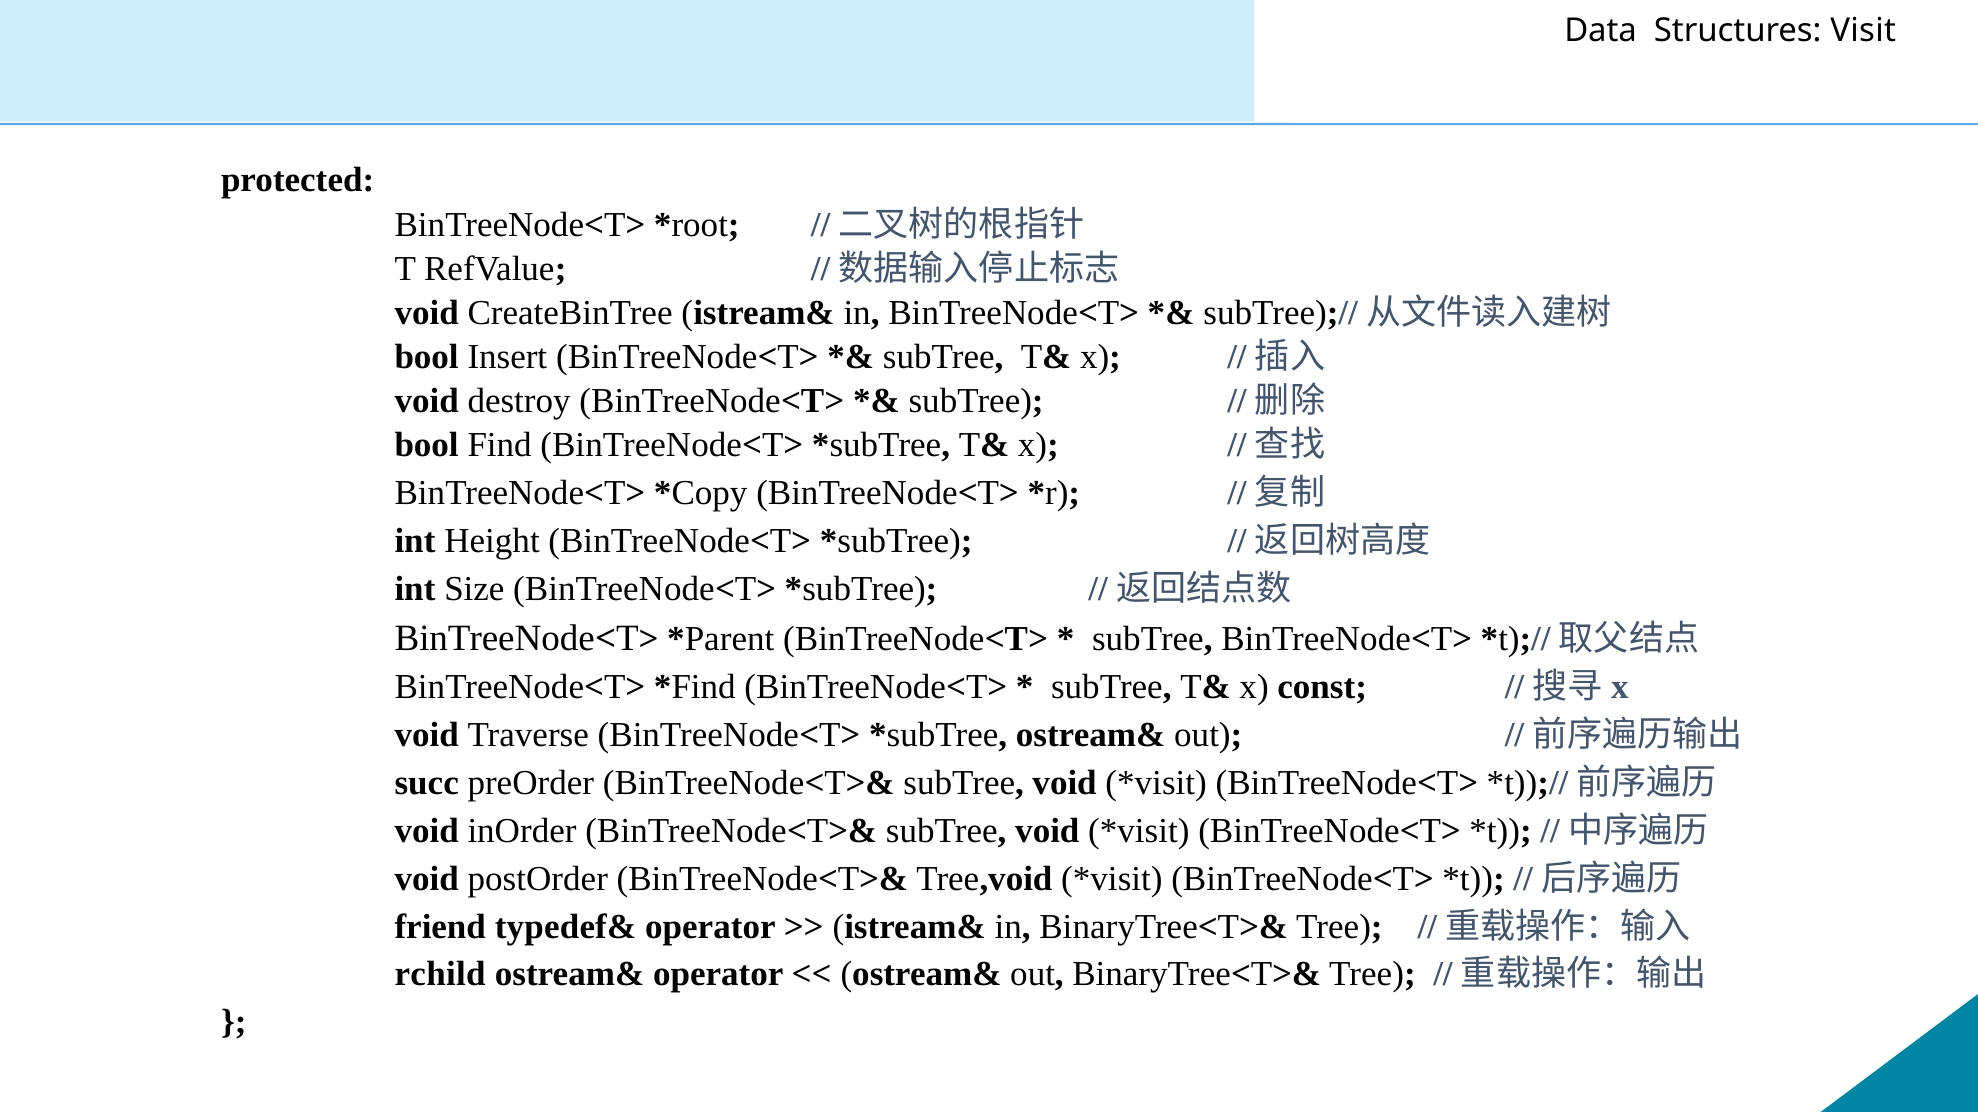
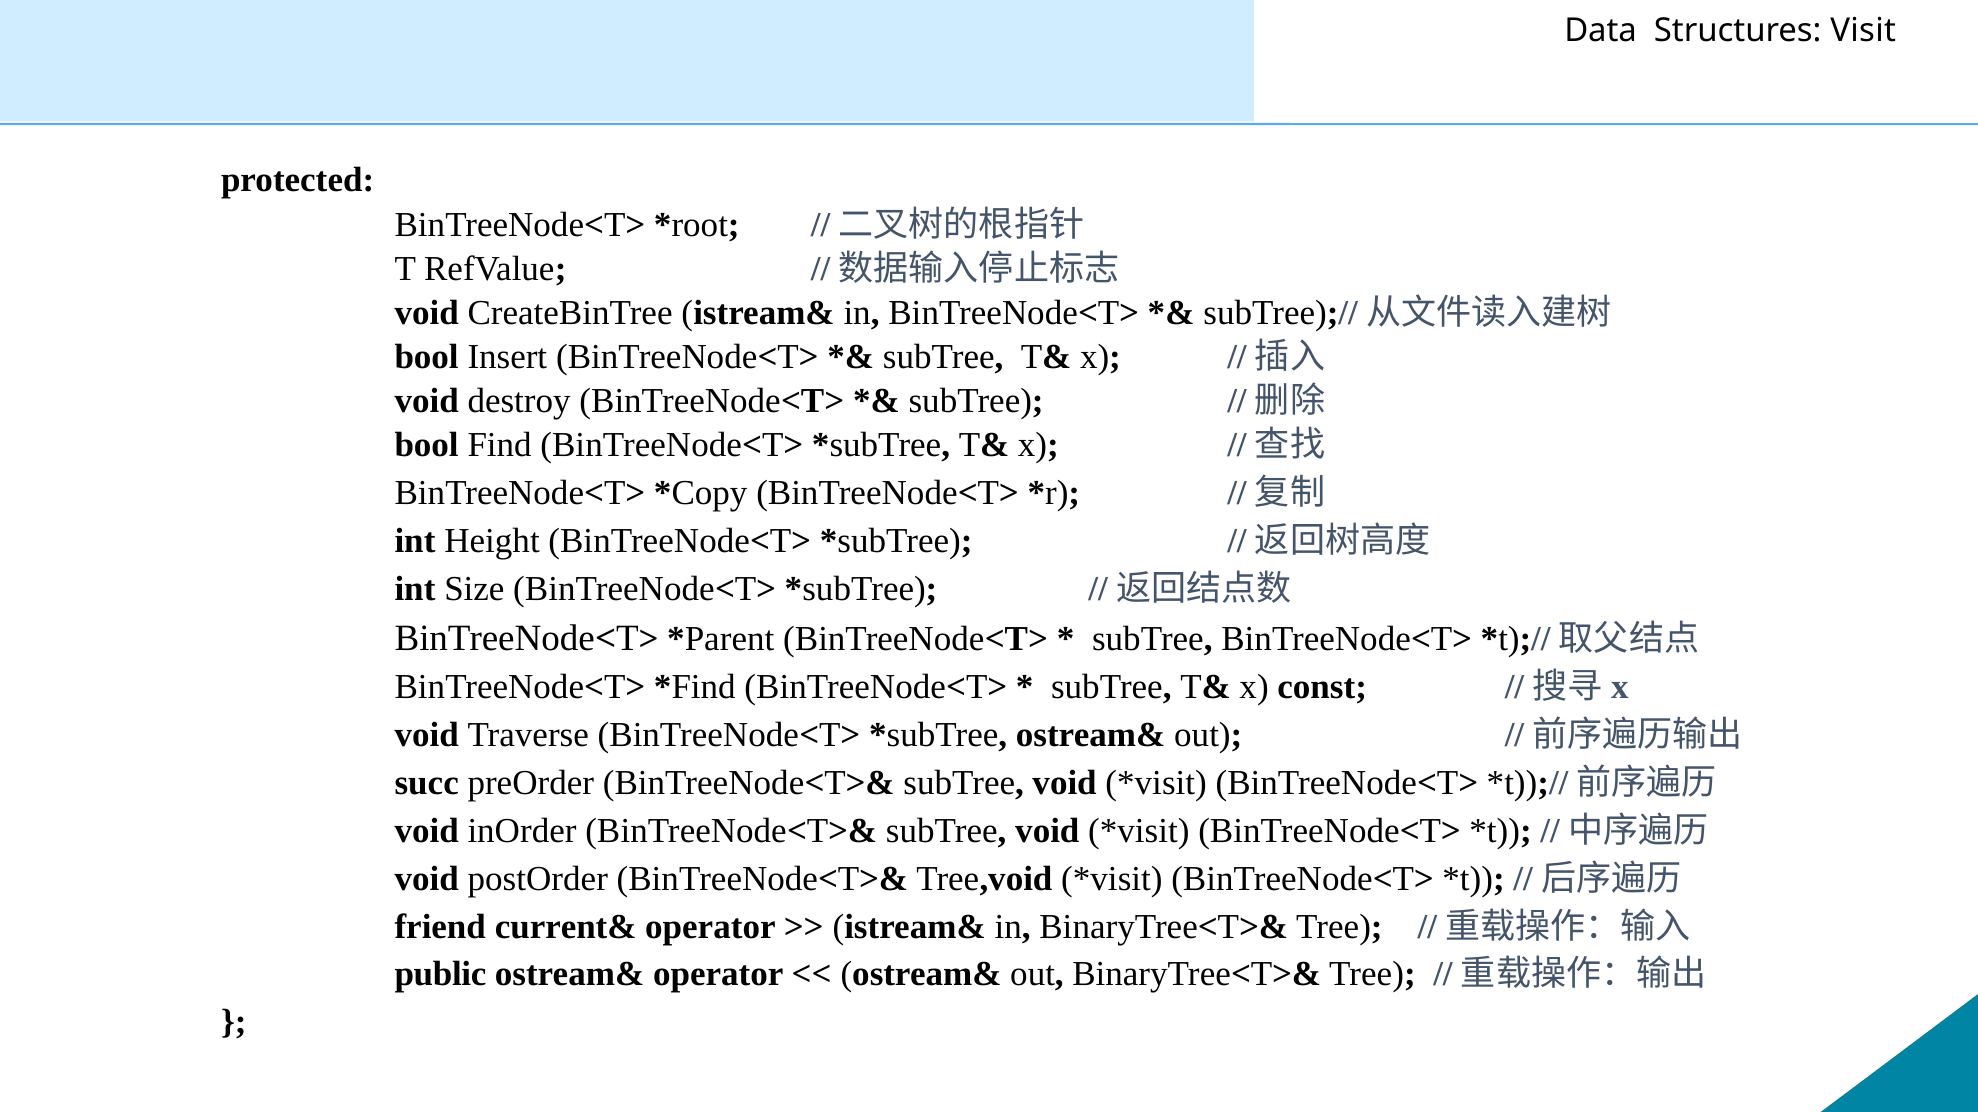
typedef&: typedef& -> current&
rchild: rchild -> public
